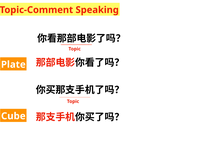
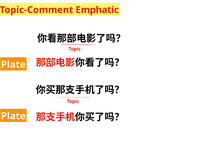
Speaking: Speaking -> Emphatic
Cube at (13, 116): Cube -> Plate
